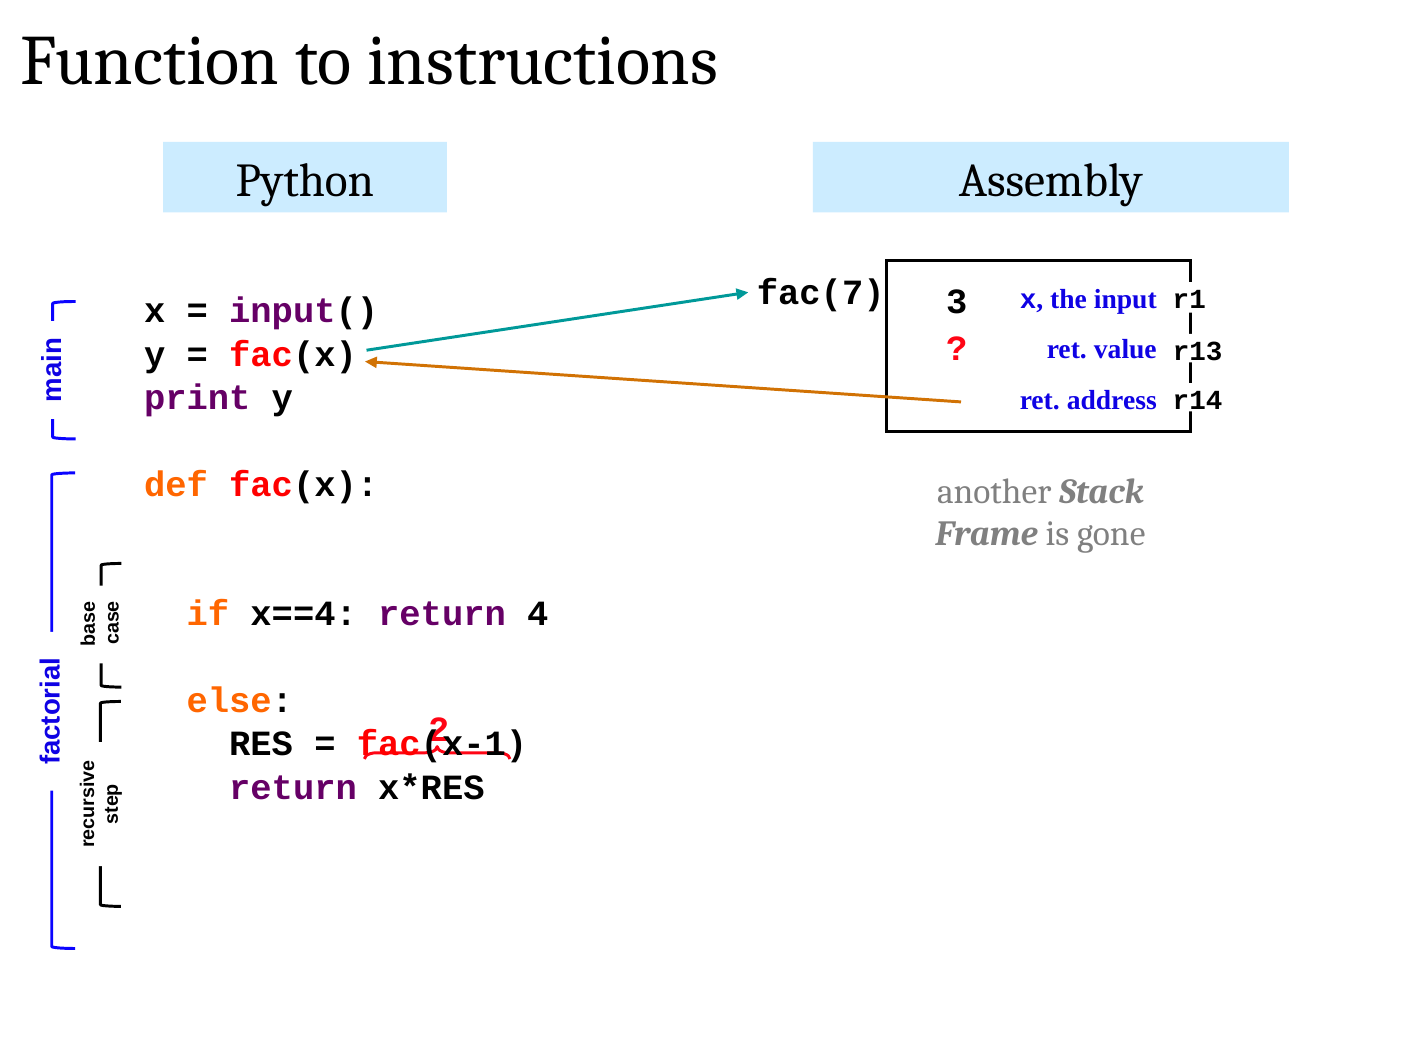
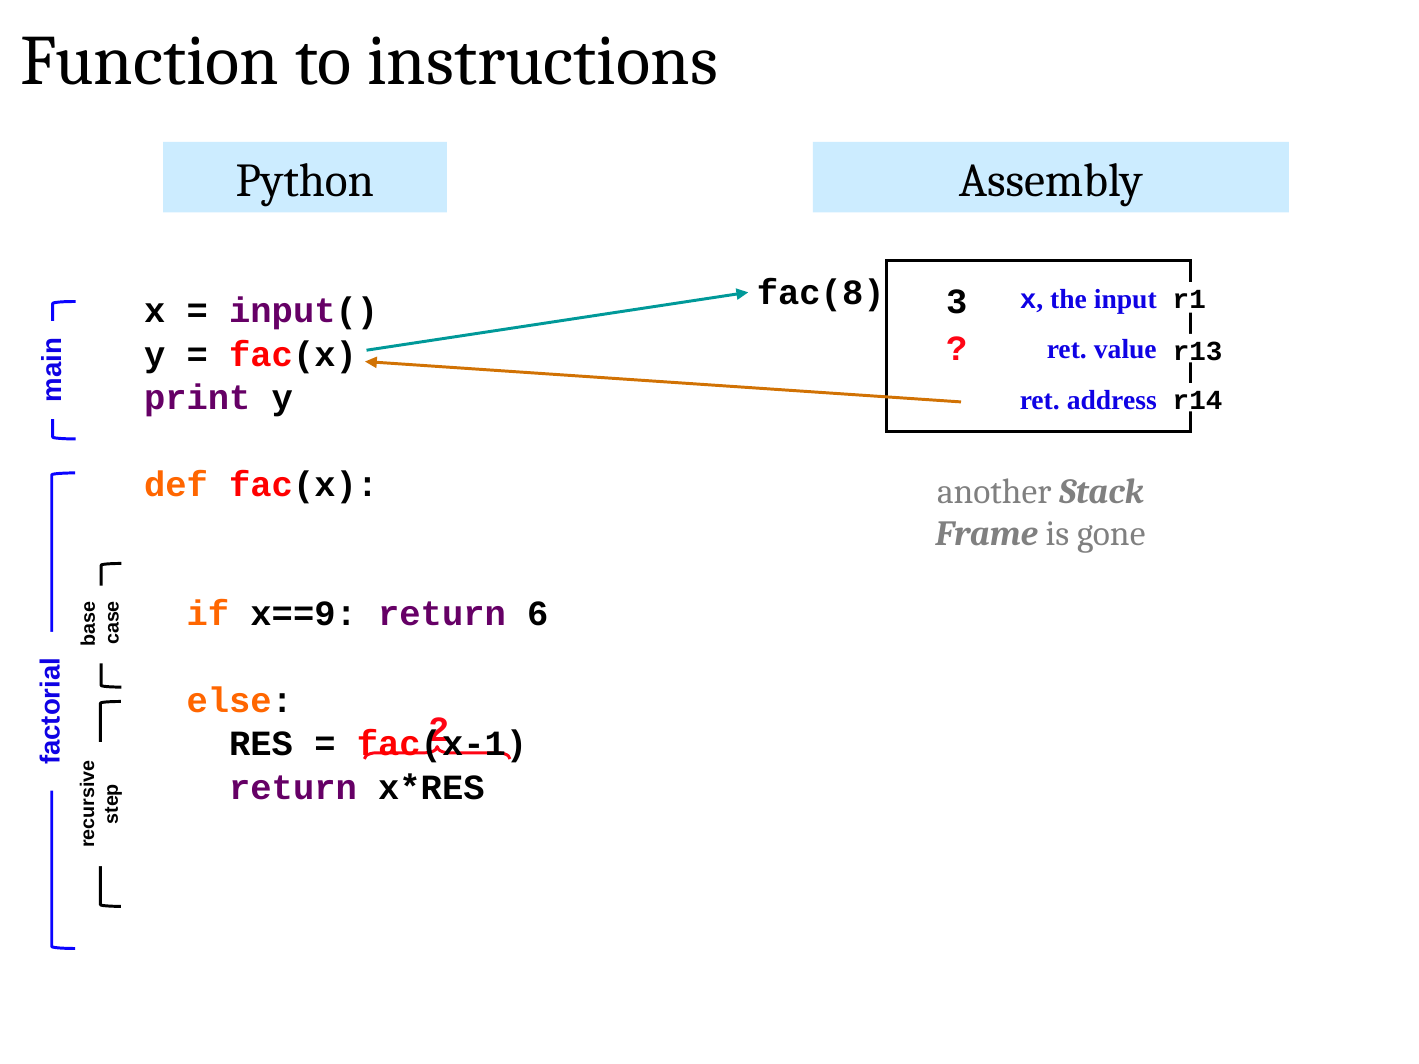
fac(7: fac(7 -> fac(8
x==4: x==4 -> x==9
4: 4 -> 6
